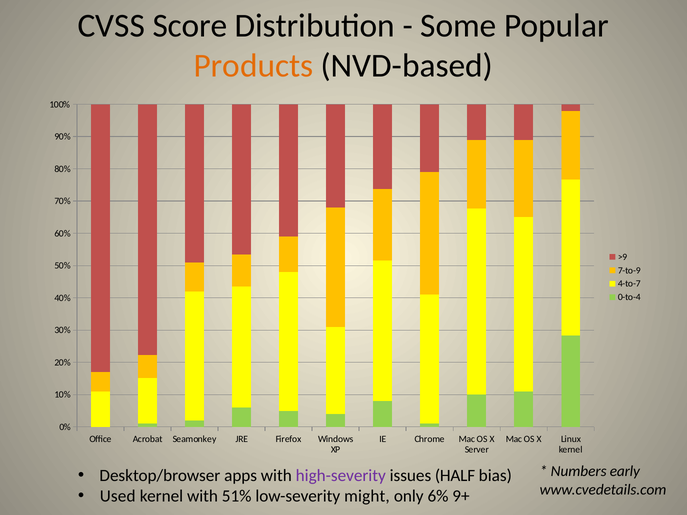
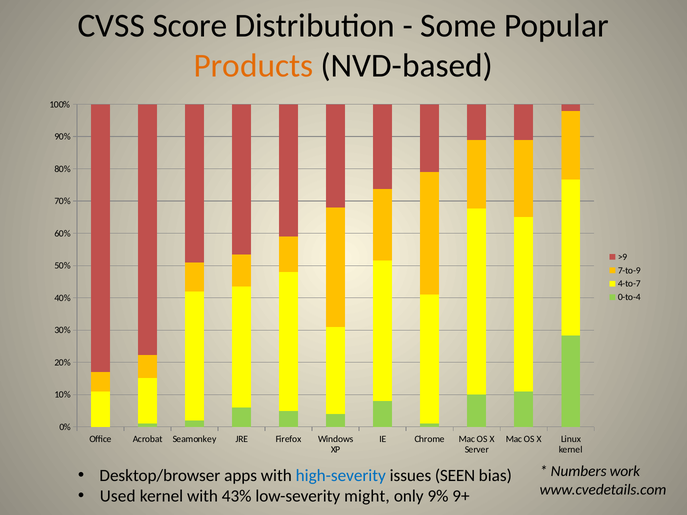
early: early -> work
high-severity colour: purple -> blue
HALF: HALF -> SEEN
51%: 51% -> 43%
6%: 6% -> 9%
